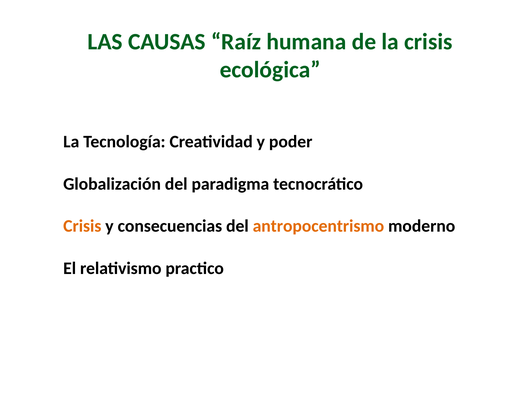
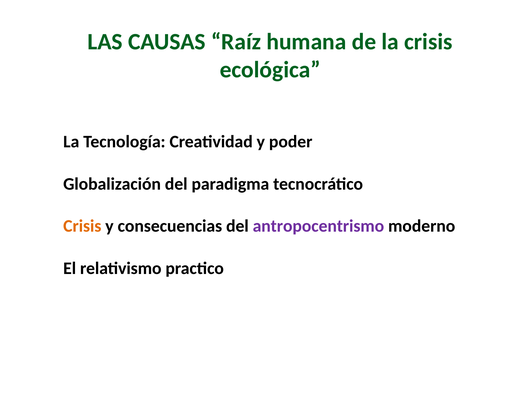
antropocentrismo colour: orange -> purple
